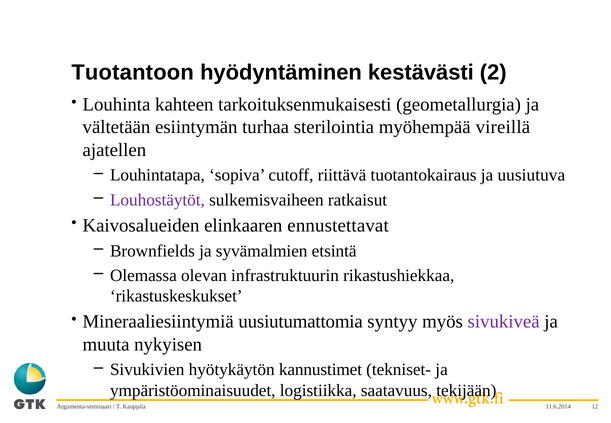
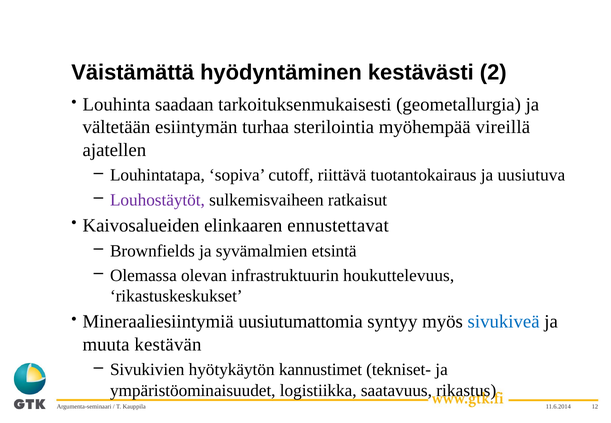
Tuotantoon: Tuotantoon -> Väistämättä
kahteen: kahteen -> saadaan
rikastushiekkaa: rikastushiekkaa -> houkuttelevuus
sivukiveä colour: purple -> blue
nykyisen: nykyisen -> kestävän
tekijään: tekijään -> rikastus
